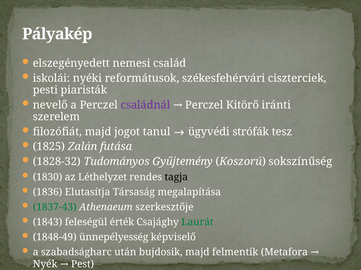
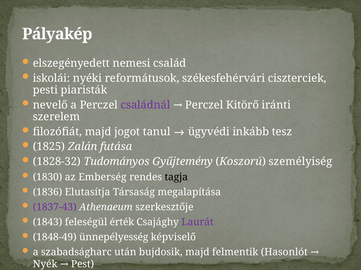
strófák: strófák -> inkább
sokszínűség: sokszínűség -> személyiség
Léthelyzet: Léthelyzet -> Emberség
1837-43 colour: green -> purple
Laurát colour: green -> purple
Metafora: Metafora -> Hasonlót
